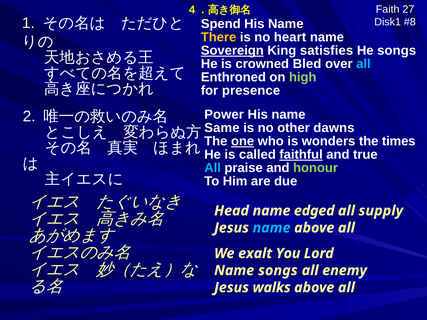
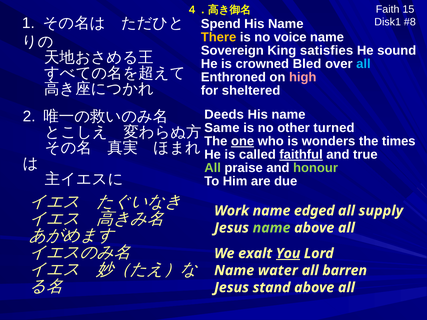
27: 27 -> 15
heart: heart -> voice
Sovereign underline: present -> none
He songs: songs -> sound
high colour: light green -> pink
presence: presence -> sheltered
Power: Power -> Deeds
dawns: dawns -> turned
All at (213, 168) colour: light blue -> light green
Head: Head -> Work
name at (272, 228) colour: light blue -> light green
You underline: none -> present
Name songs: songs -> water
enemy: enemy -> barren
walks: walks -> stand
